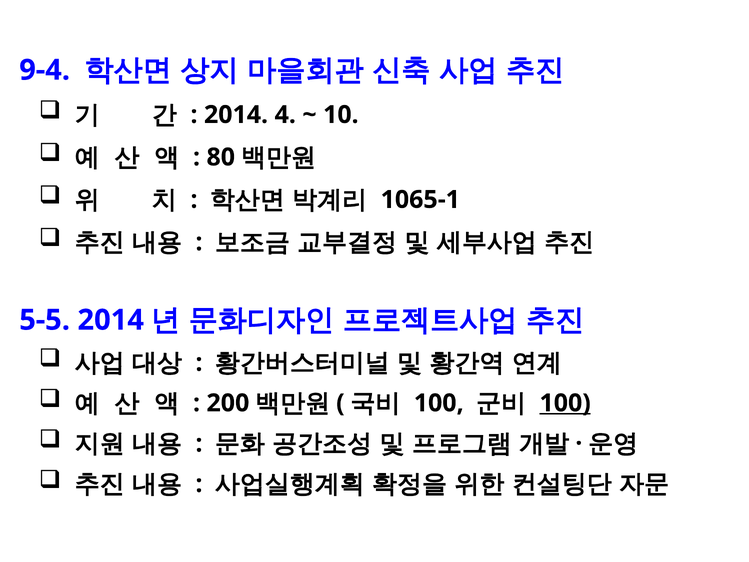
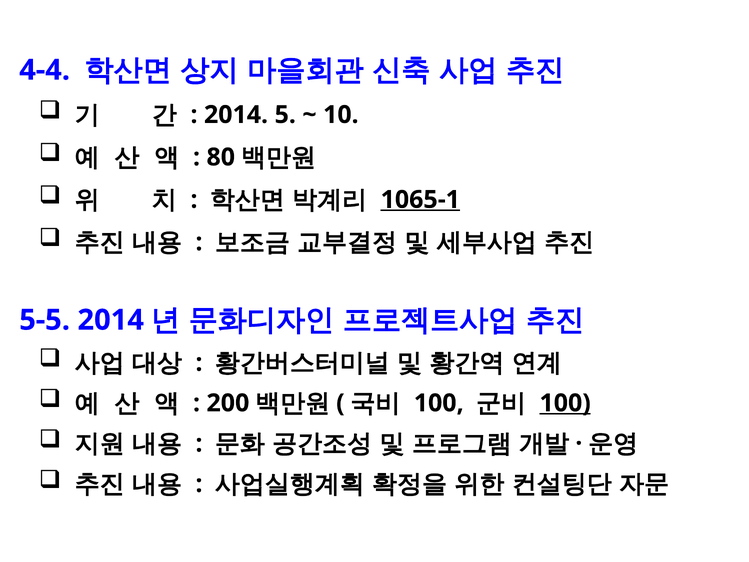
9-4: 9-4 -> 4-4
4: 4 -> 5
1065-1 underline: none -> present
